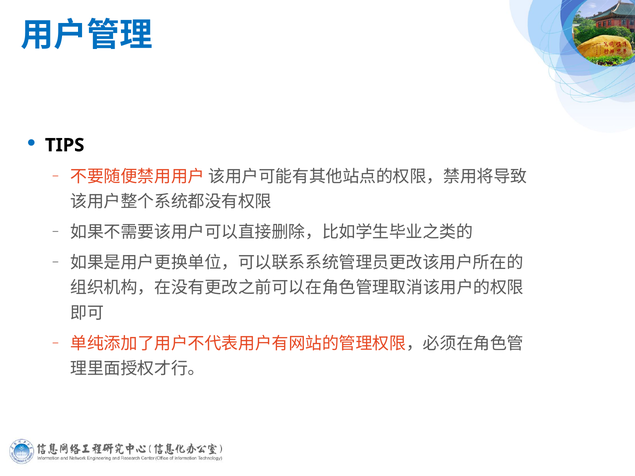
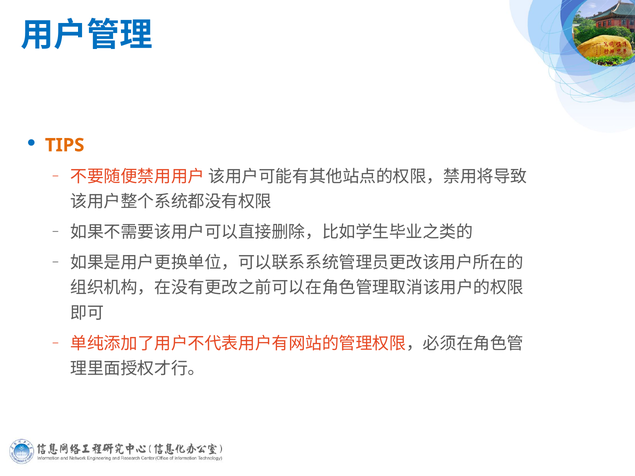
TIPS colour: black -> orange
